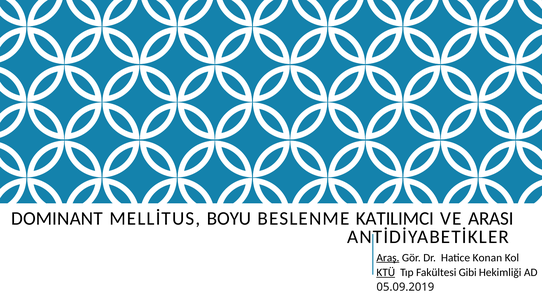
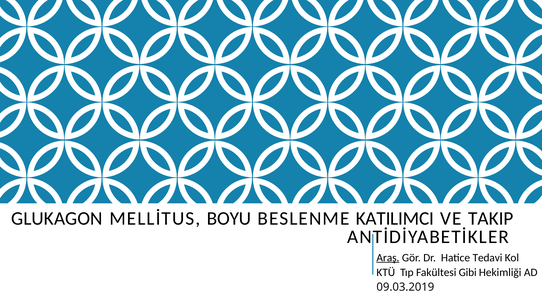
DOMINANT: DOMINANT -> GLUKAGON
ARASI: ARASI -> TAKIP
Konan: Konan -> Tedavi
KTÜ underline: present -> none
05.09.2019: 05.09.2019 -> 09.03.2019
